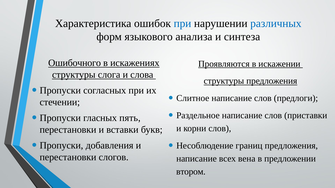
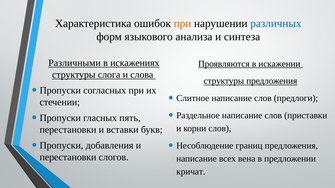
при at (183, 23) colour: blue -> orange
Ошибочного: Ошибочного -> Различными
втором: втором -> кричат
